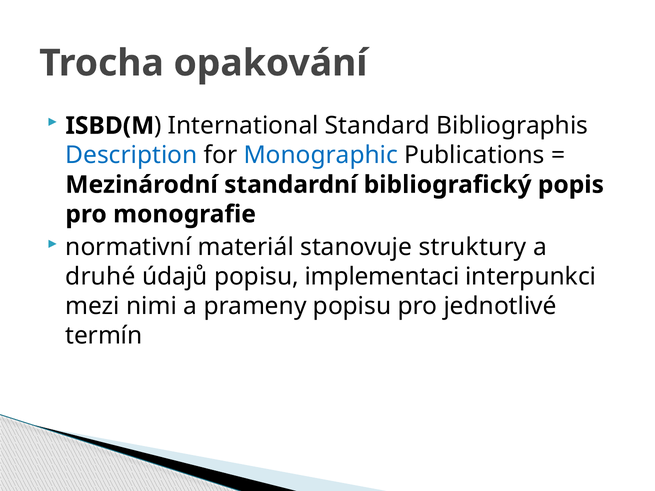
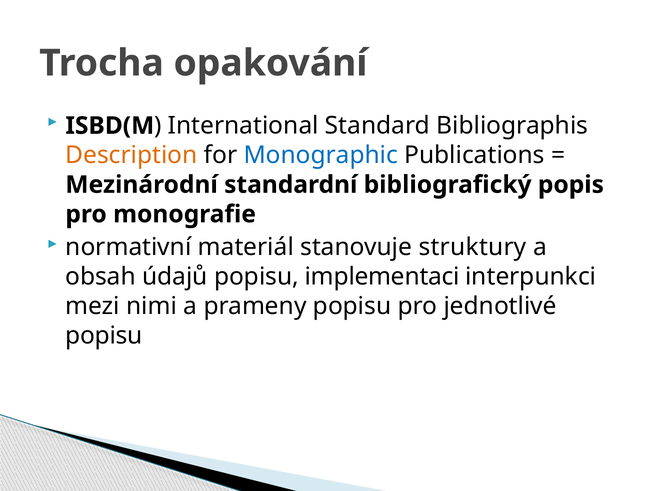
Description colour: blue -> orange
druhé: druhé -> obsah
termín at (104, 336): termín -> popisu
